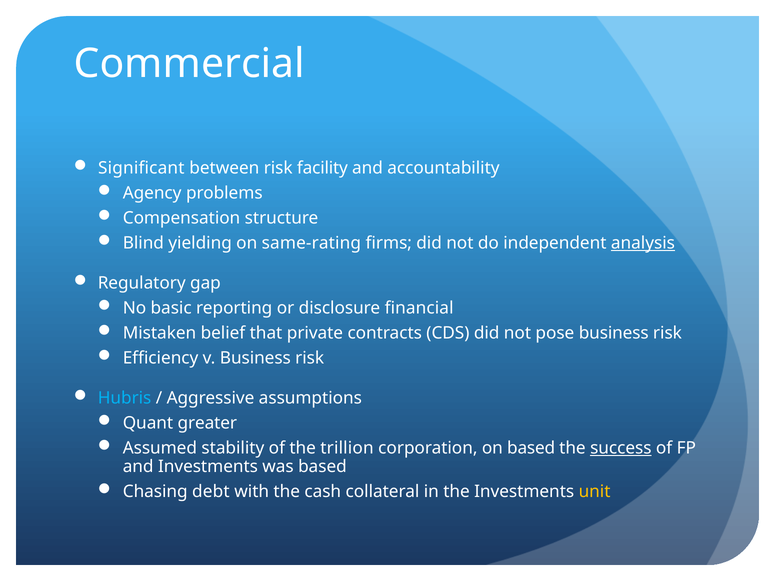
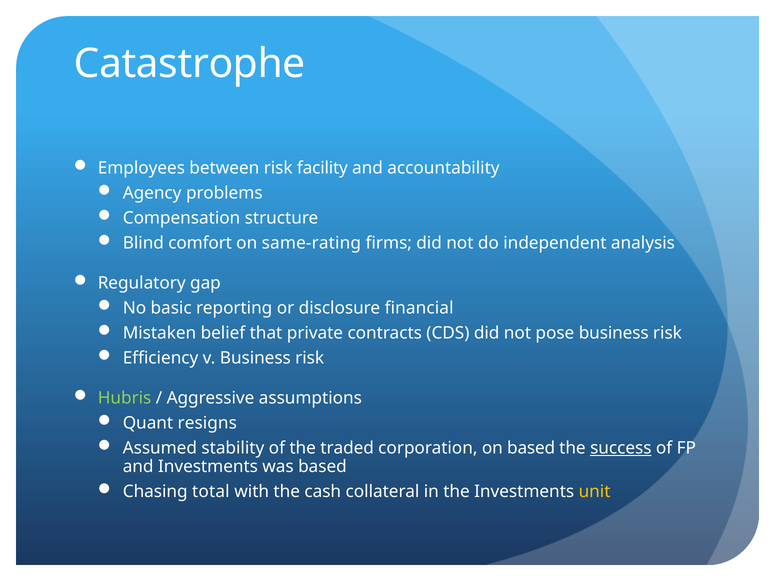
Commercial: Commercial -> Catastrophe
Significant: Significant -> Employees
yielding: yielding -> comfort
analysis underline: present -> none
Hubris colour: light blue -> light green
greater: greater -> resigns
trillion: trillion -> traded
debt: debt -> total
